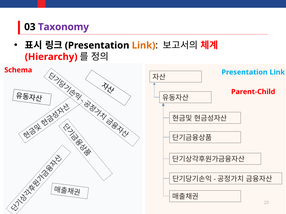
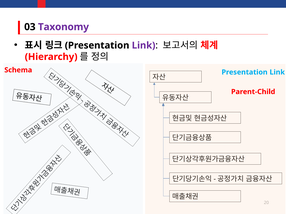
Link at (144, 45) colour: orange -> purple
